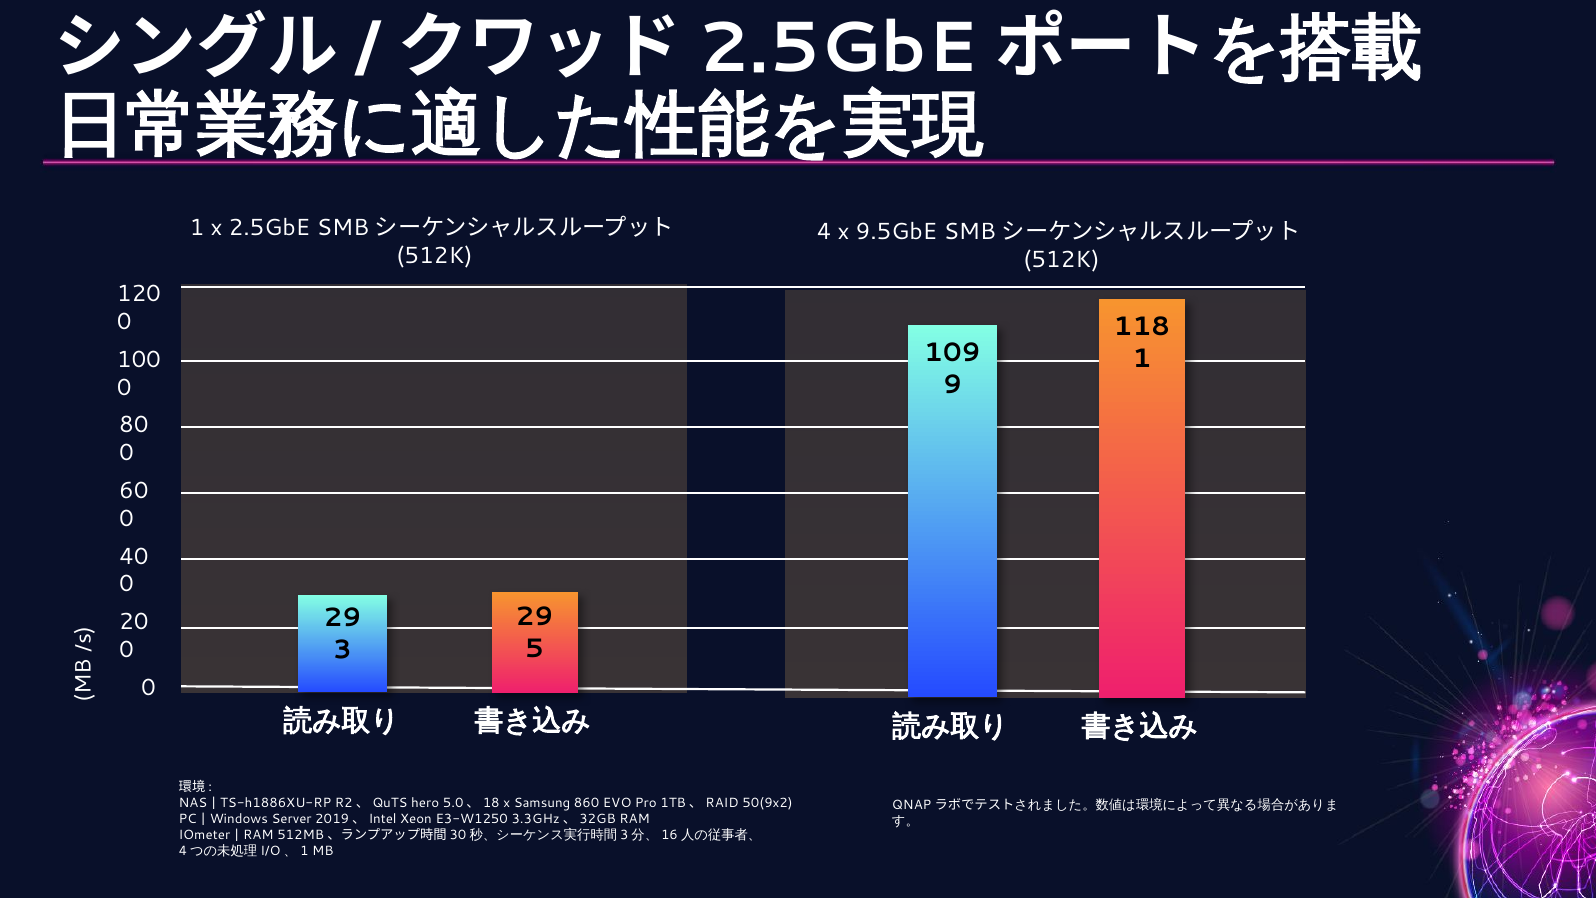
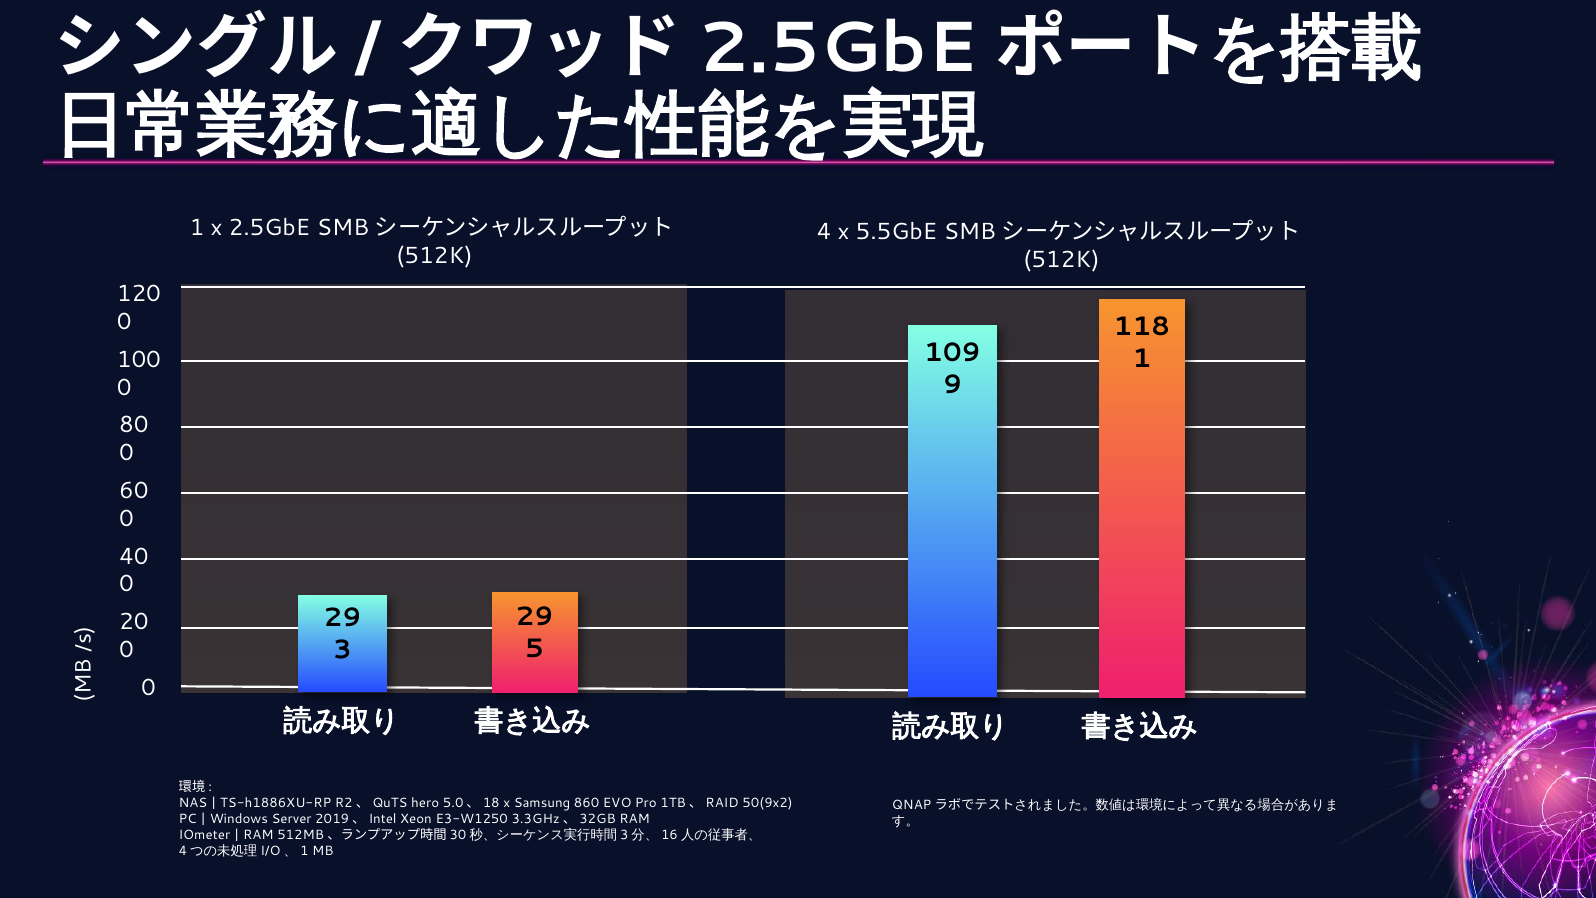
9.5GbE: 9.5GbE -> 5.5GbE
